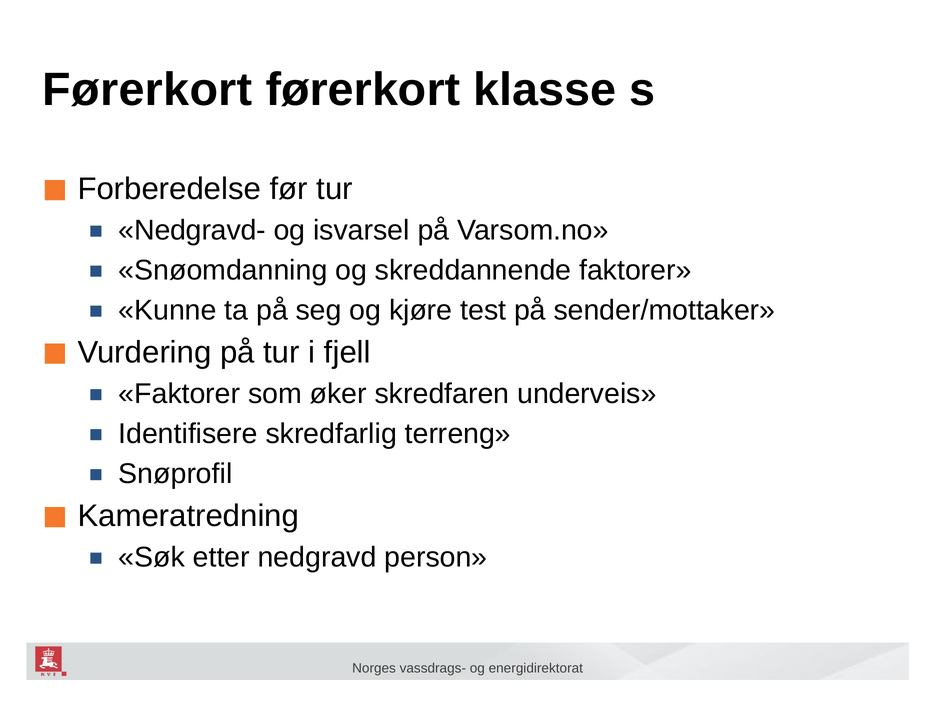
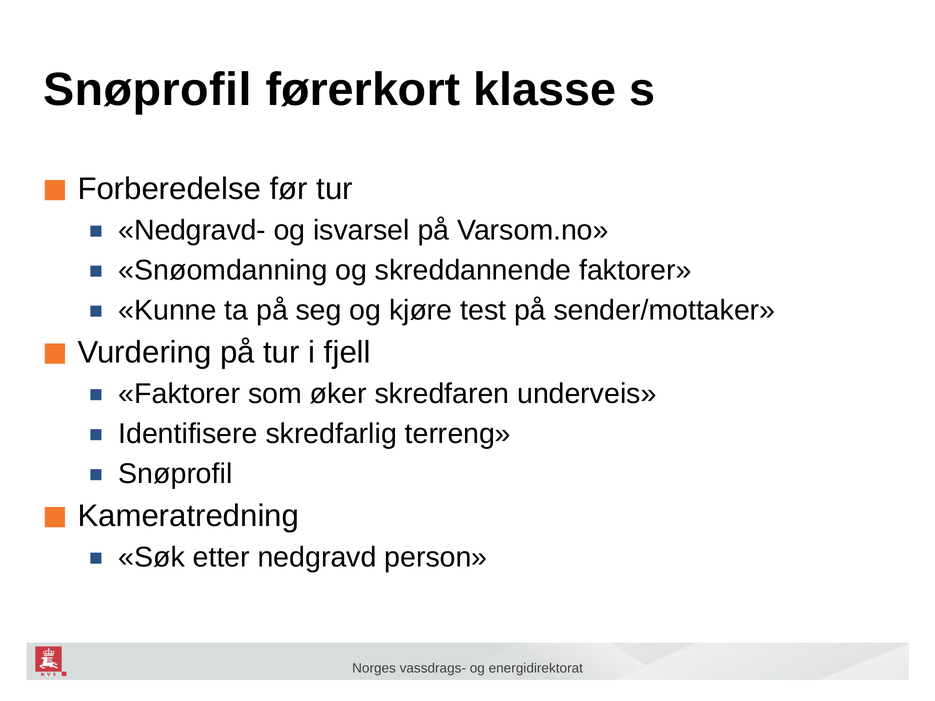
Førerkort at (147, 90): Førerkort -> Snøprofil
